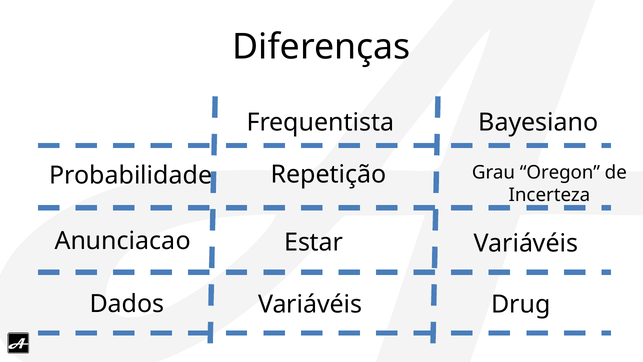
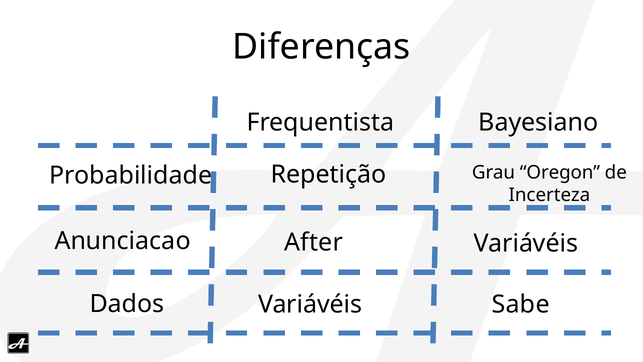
Estar: Estar -> After
Drug: Drug -> Sabe
